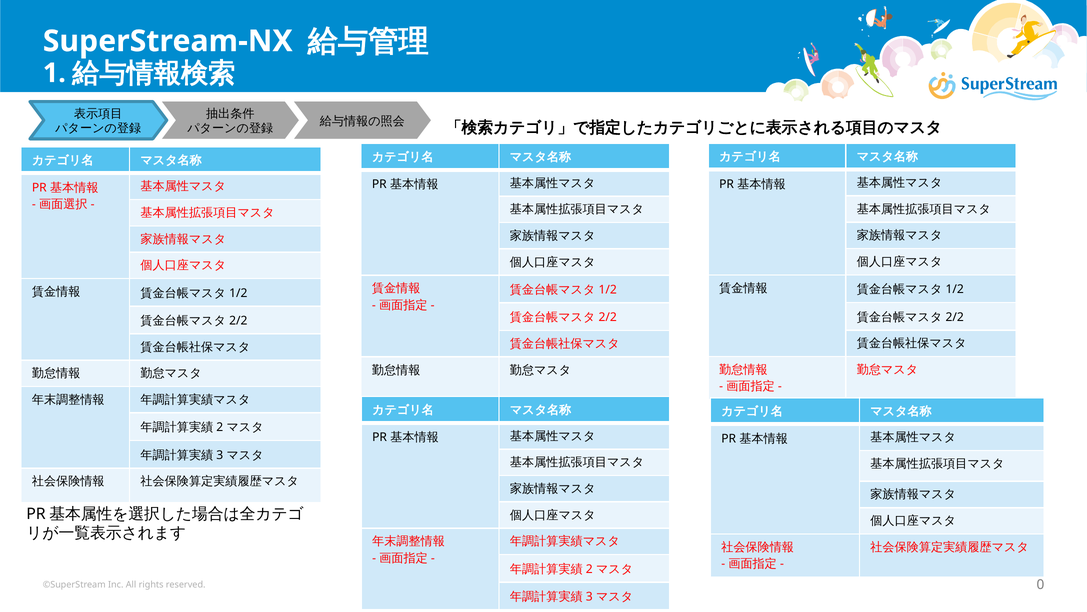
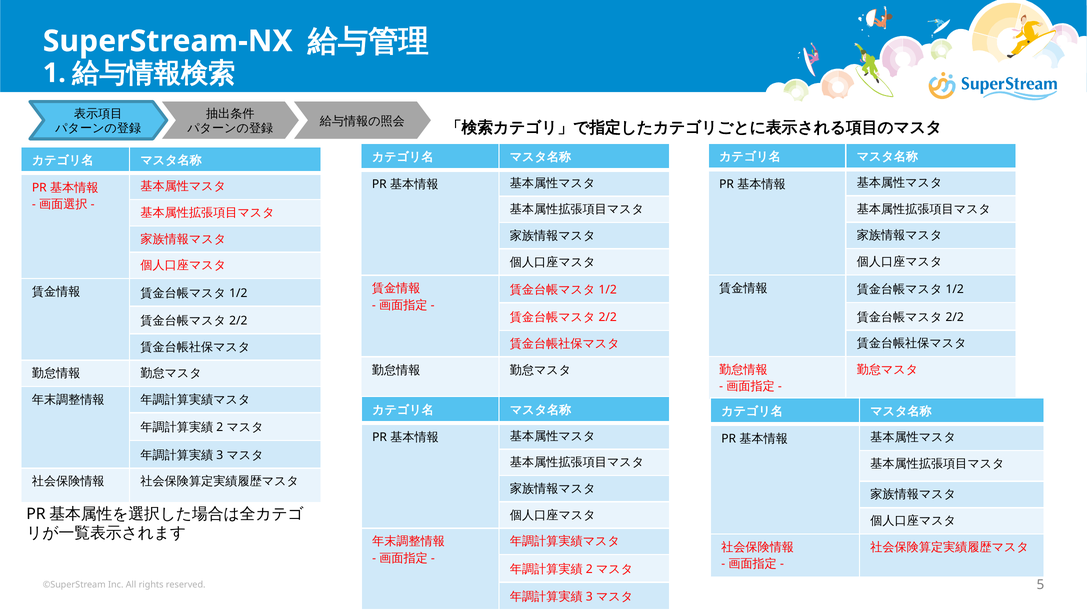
0: 0 -> 5
